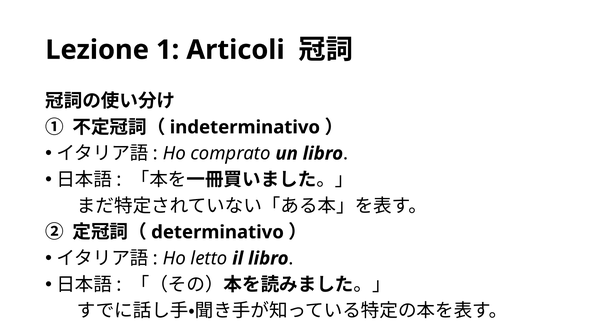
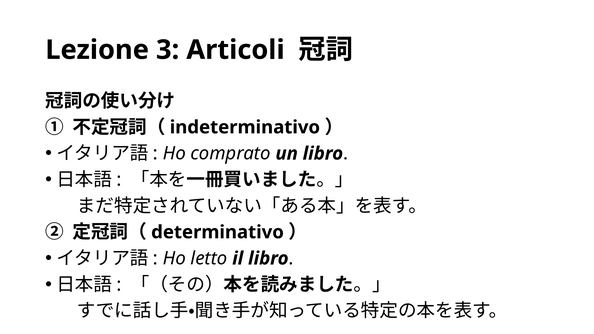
1: 1 -> 3
